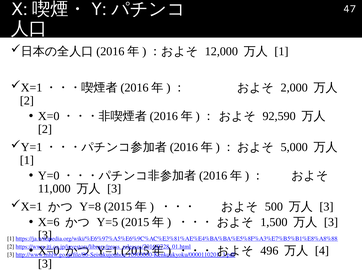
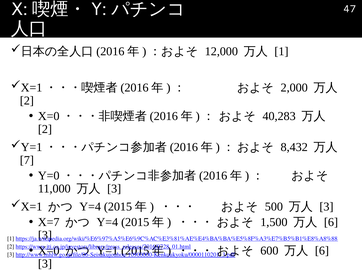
92,590: 92,590 -> 40,283
5,000: 5,000 -> 8,432
1 at (27, 160): 1 -> 7
Y=8 at (90, 207): Y=8 -> Y=4
X=6: X=6 -> X=7
Y=5 at (107, 223): Y=5 -> Y=4
3 at (331, 223): 3 -> 6
496: 496 -> 600
4 at (322, 251): 4 -> 6
